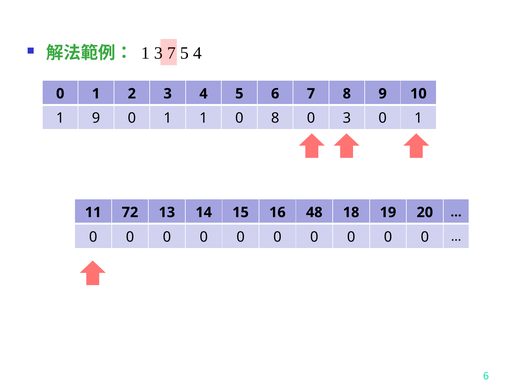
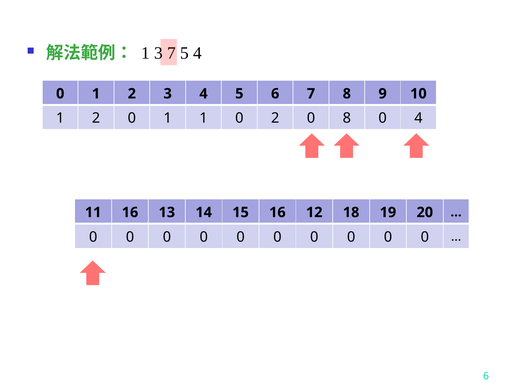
9 at (96, 118): 9 -> 2
0 8: 8 -> 2
0 3: 3 -> 8
1 at (418, 118): 1 -> 4
11 72: 72 -> 16
48: 48 -> 12
